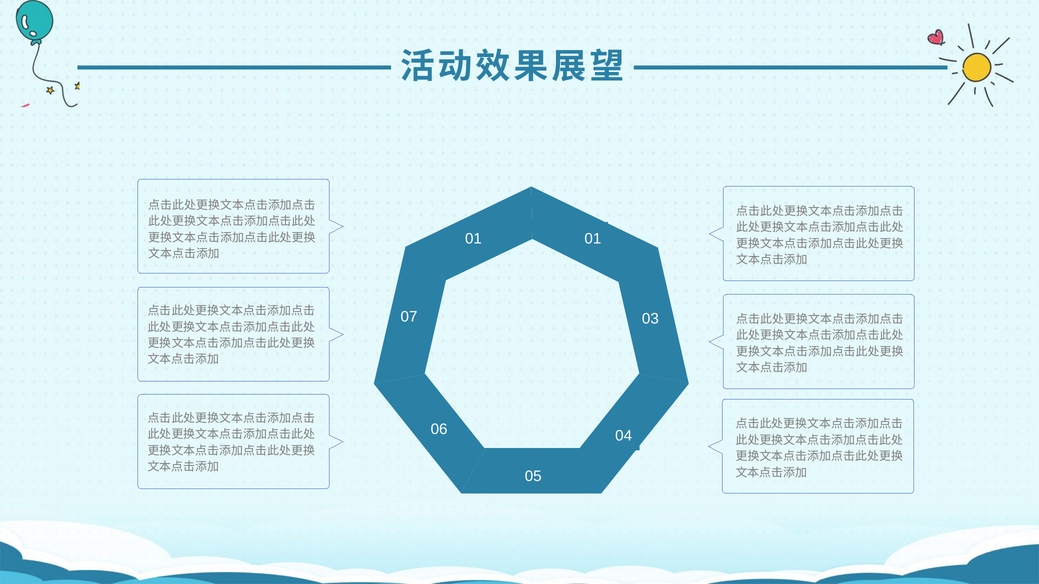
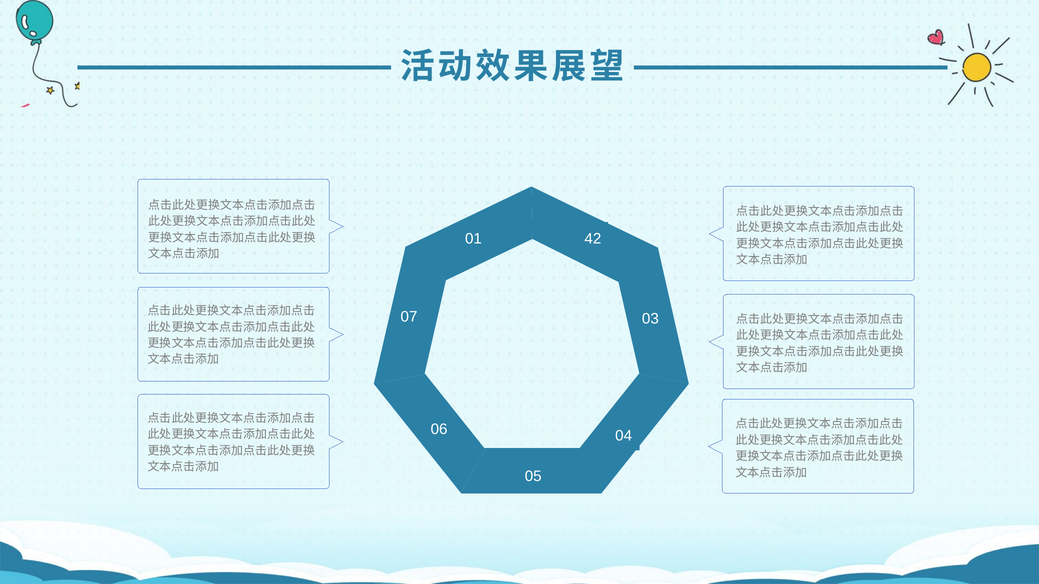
01 01: 01 -> 42
